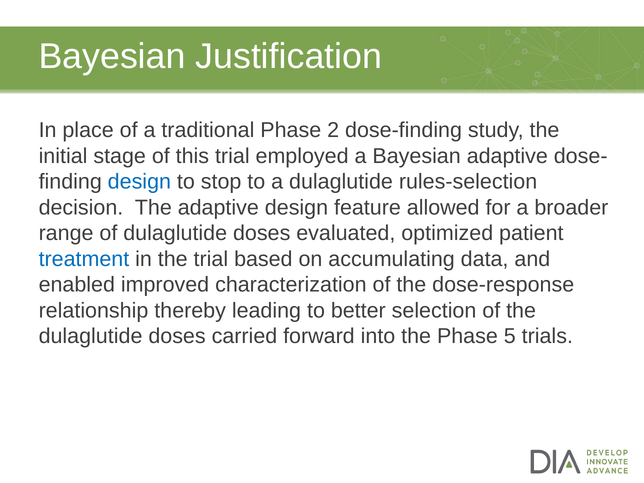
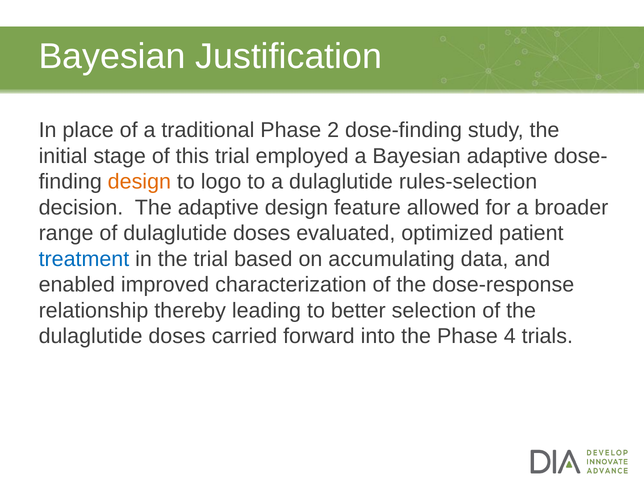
design at (139, 182) colour: blue -> orange
stop: stop -> logo
5: 5 -> 4
